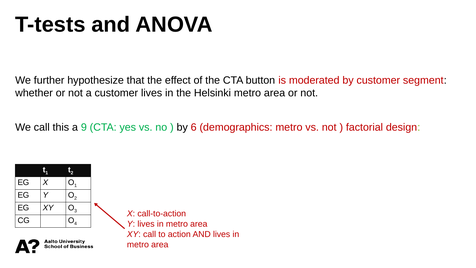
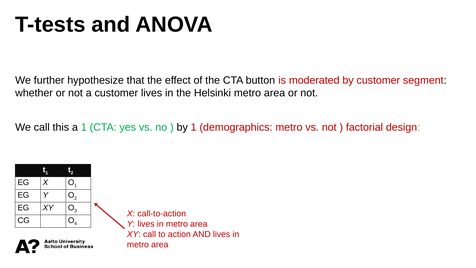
a 9: 9 -> 1
by 6: 6 -> 1
